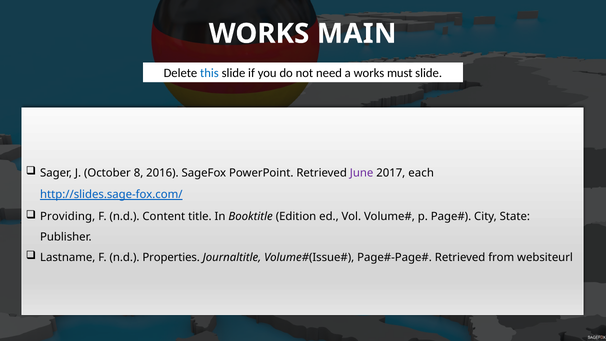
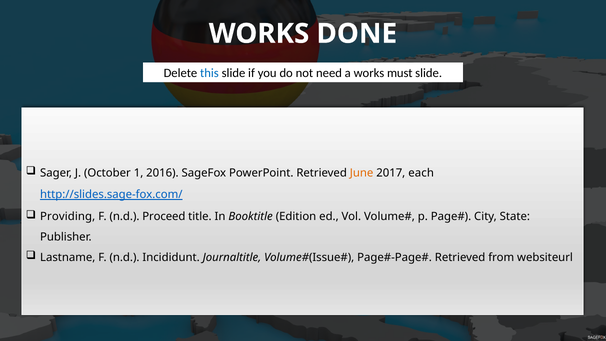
MAIN: MAIN -> DONE
8: 8 -> 1
June colour: purple -> orange
Content: Content -> Proceed
Properties: Properties -> Incididunt
